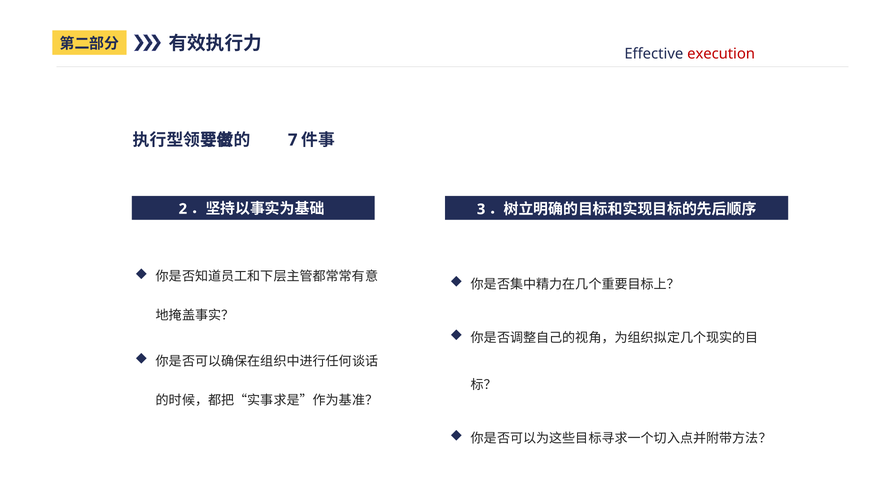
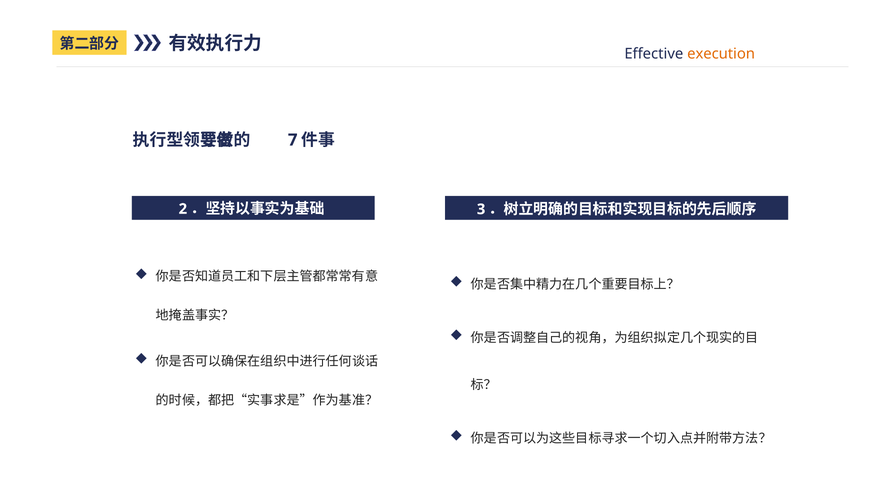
execution colour: red -> orange
